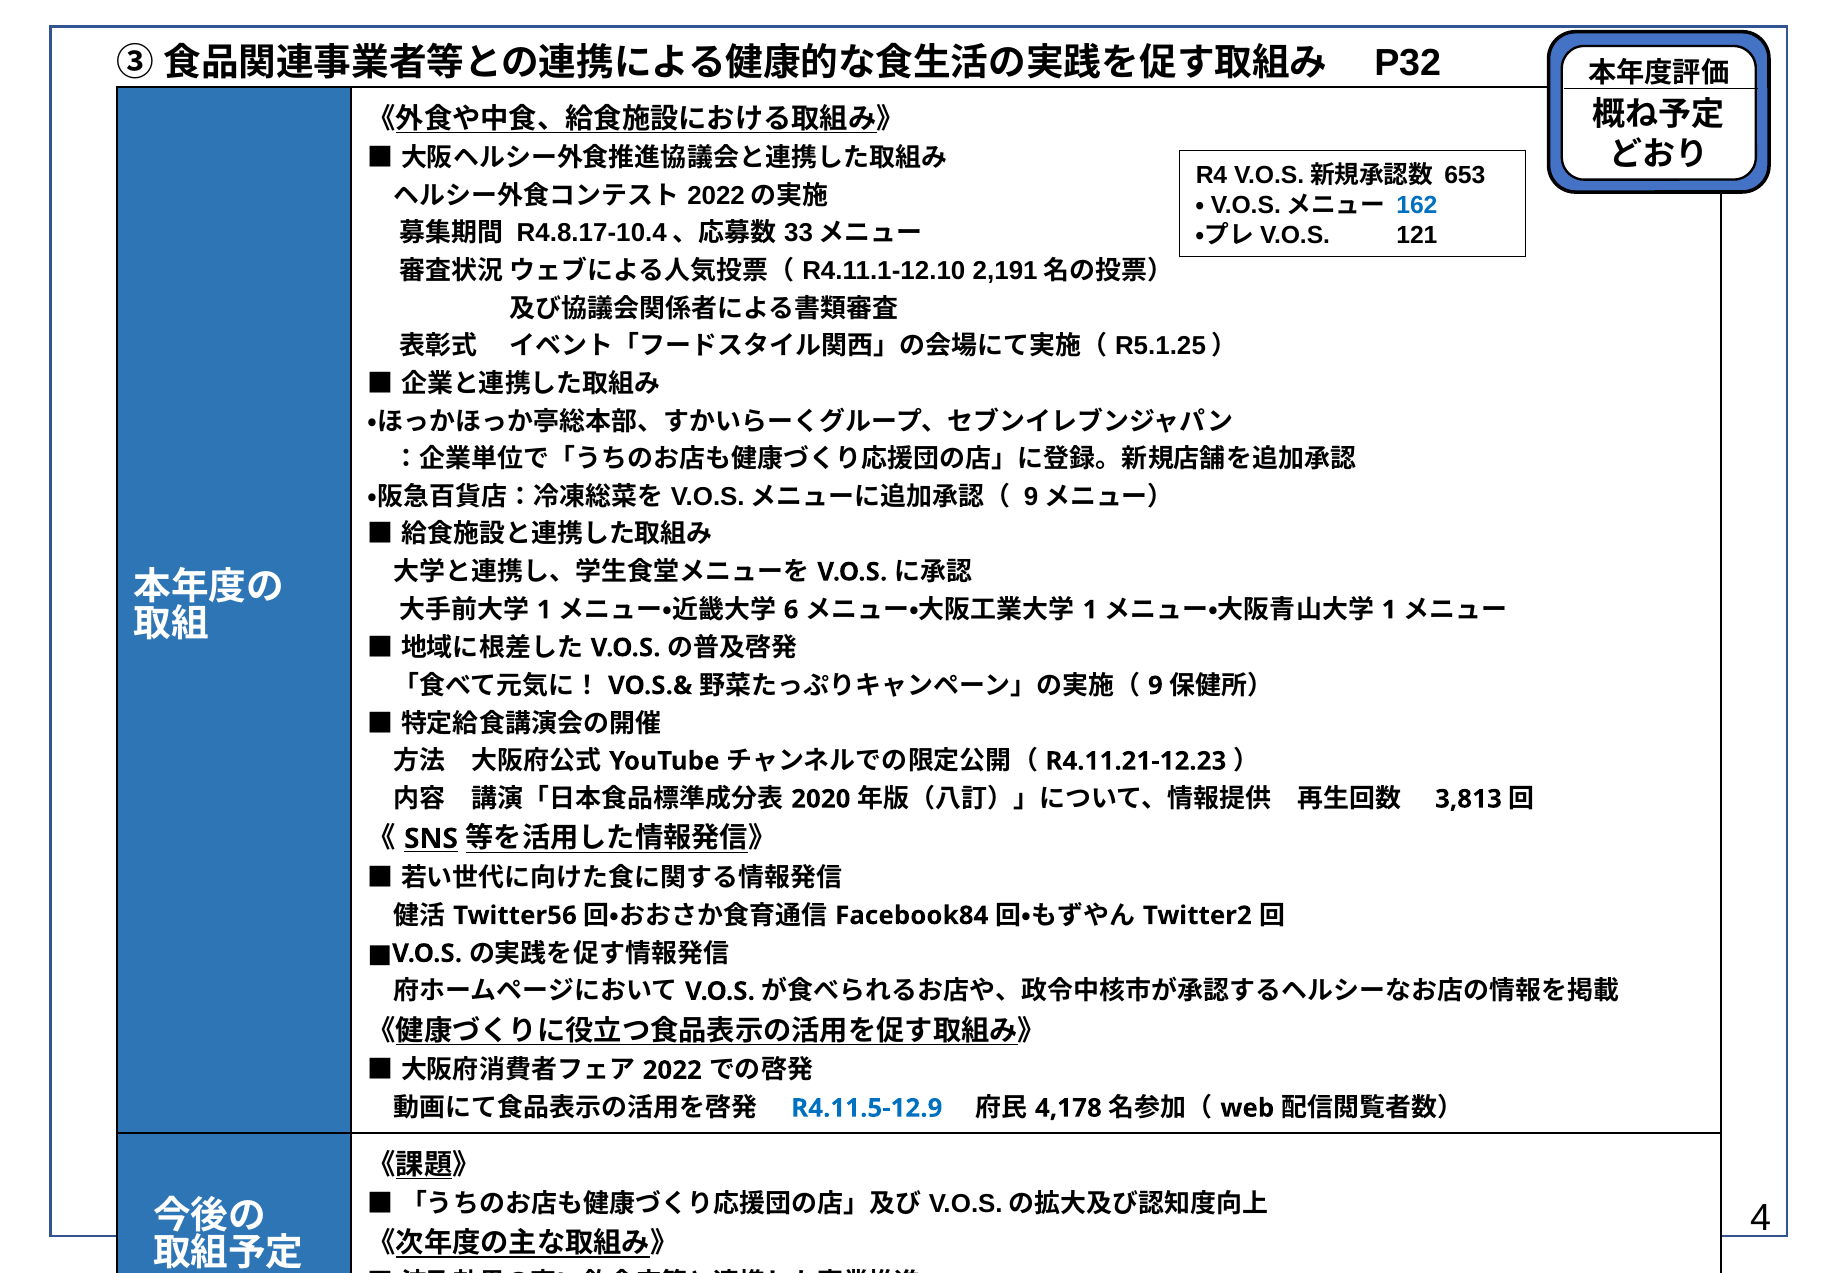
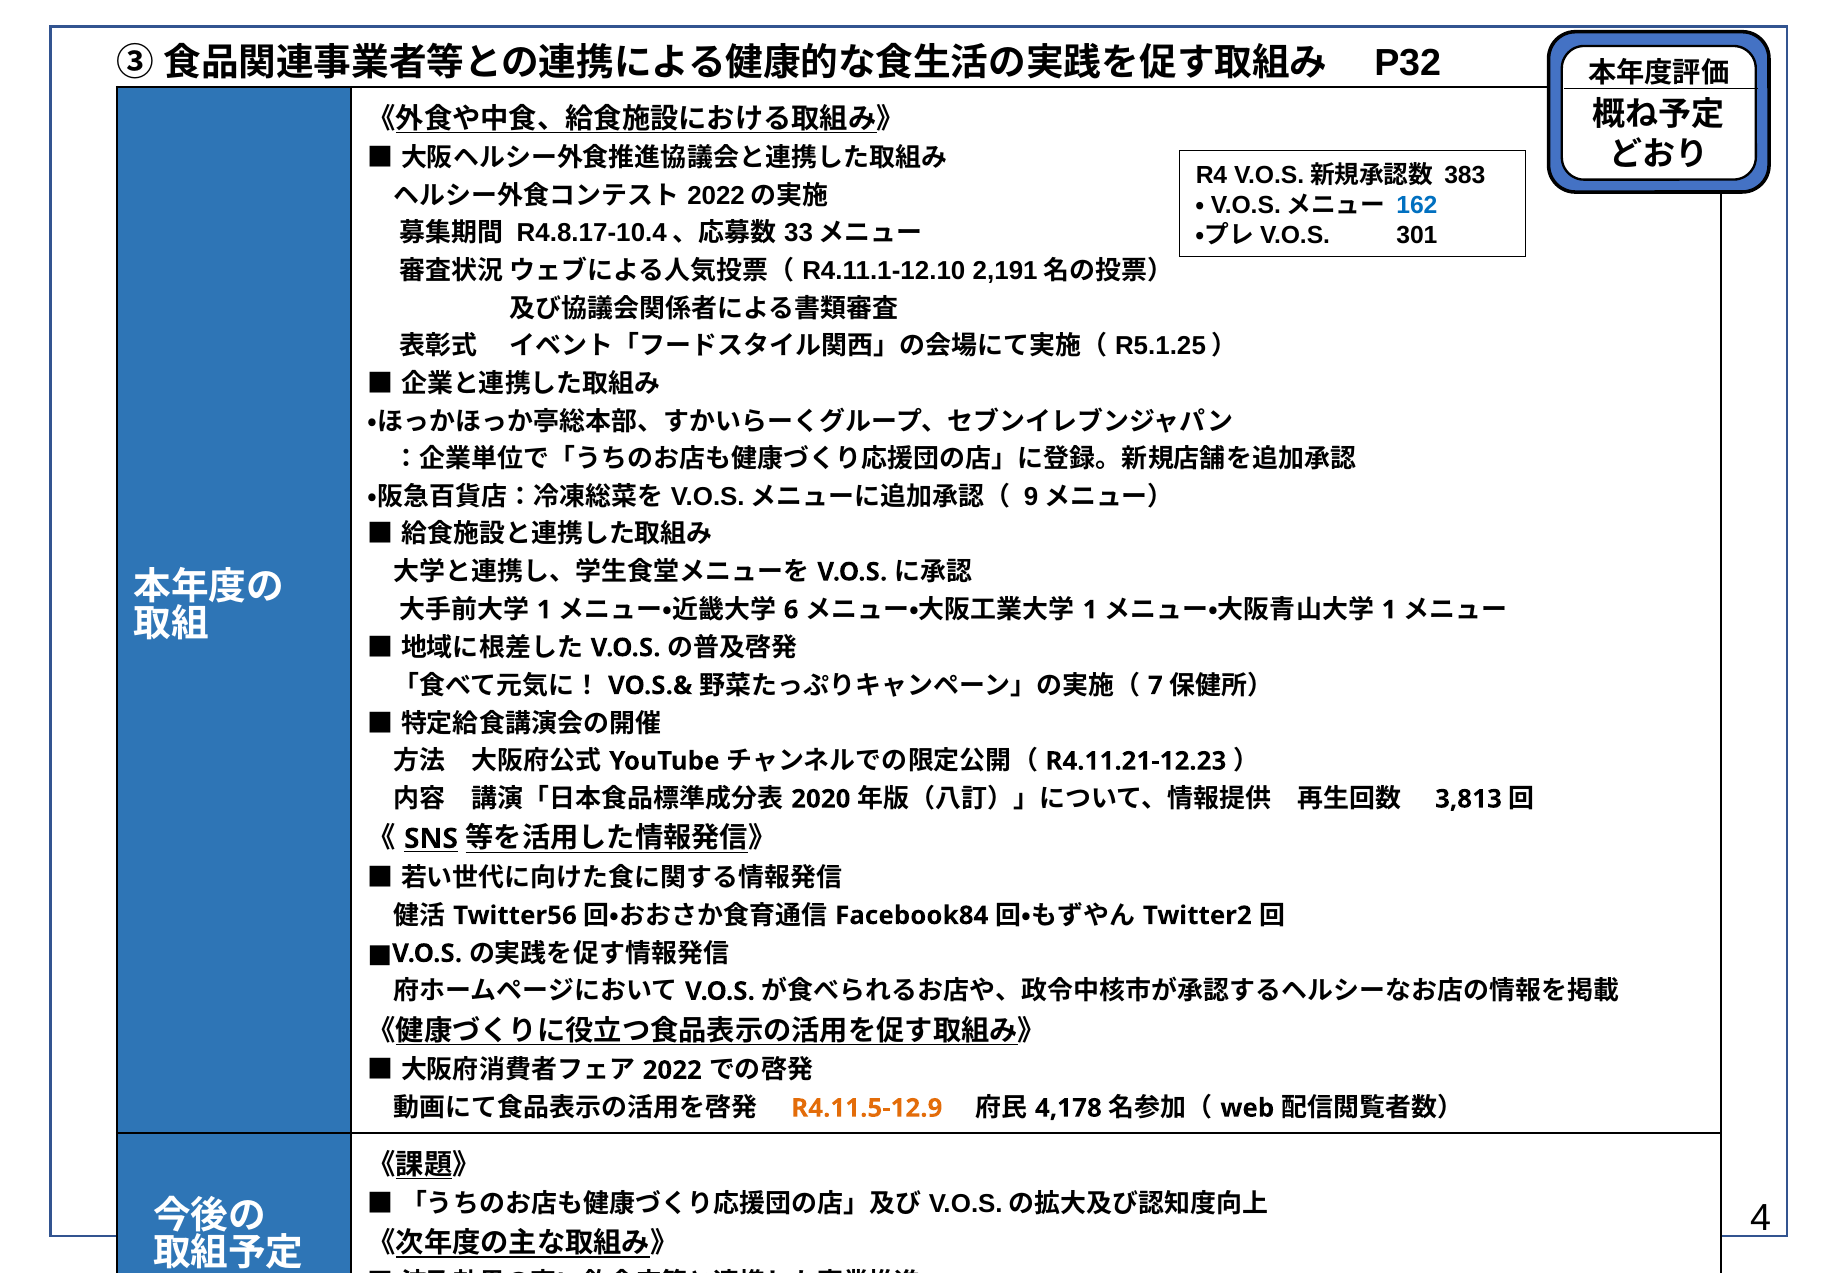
653: 653 -> 383
121: 121 -> 301
9: 9 -> 7
R4.11.5-12.9 colour: blue -> orange
